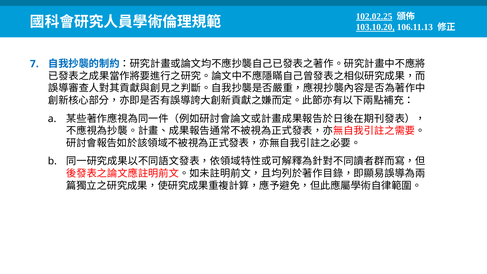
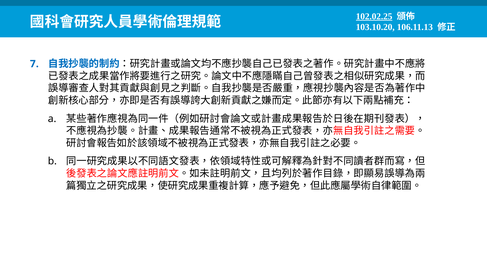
103.10.20 underline: present -> none
